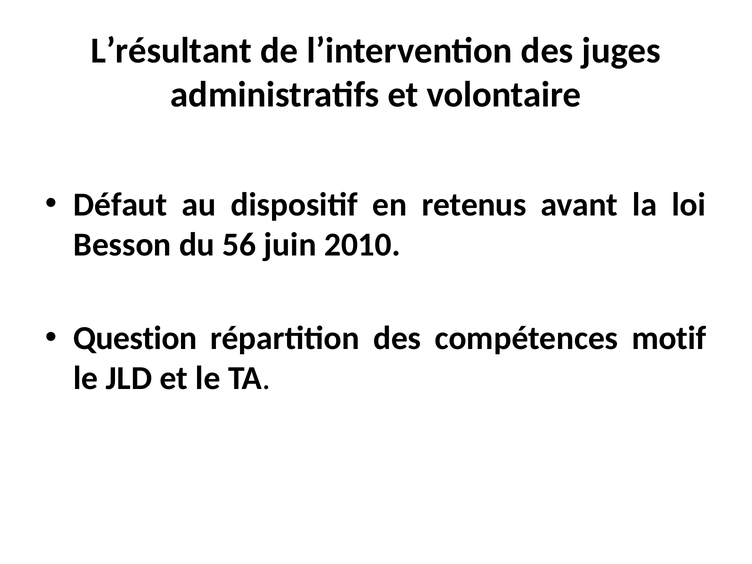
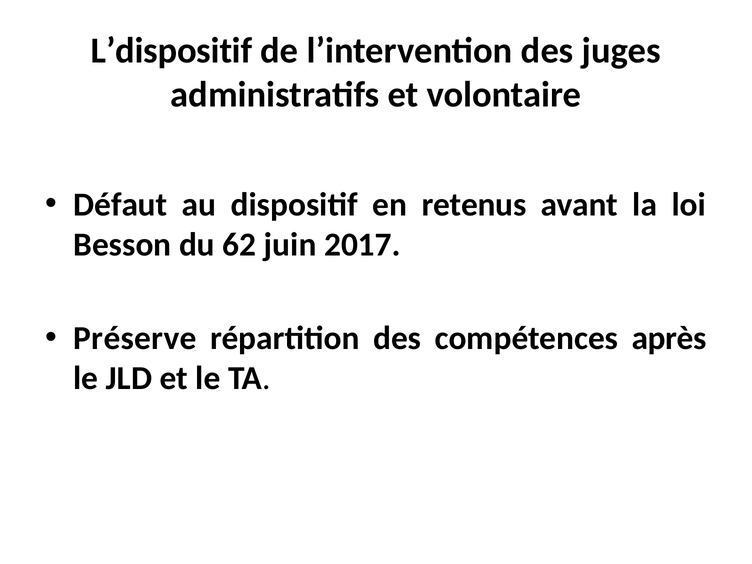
L’résultant: L’résultant -> L’dispositif
56: 56 -> 62
2010: 2010 -> 2017
Question: Question -> Préserve
motif: motif -> après
